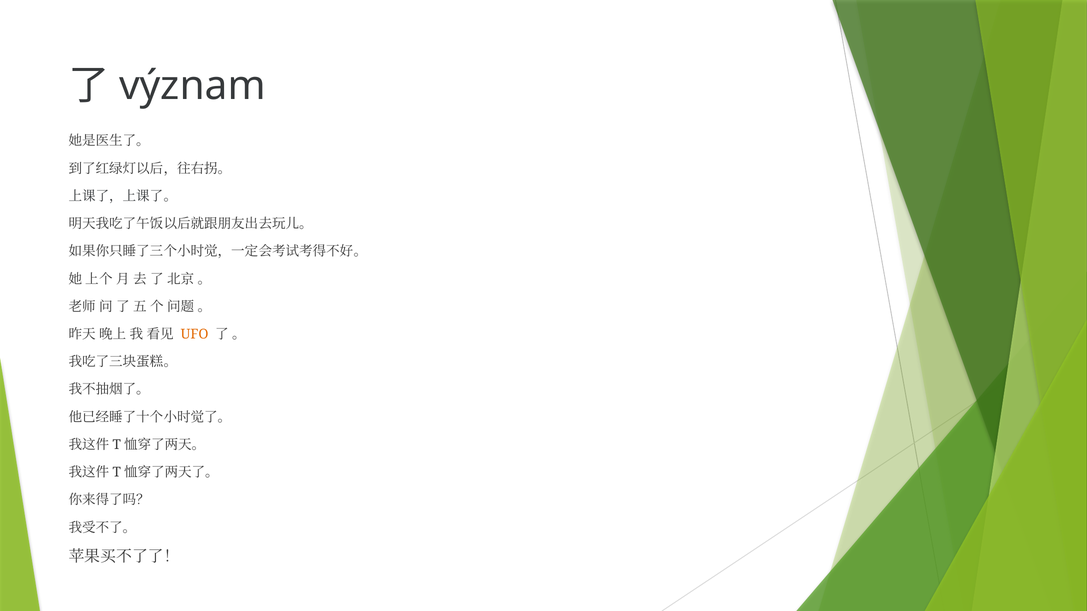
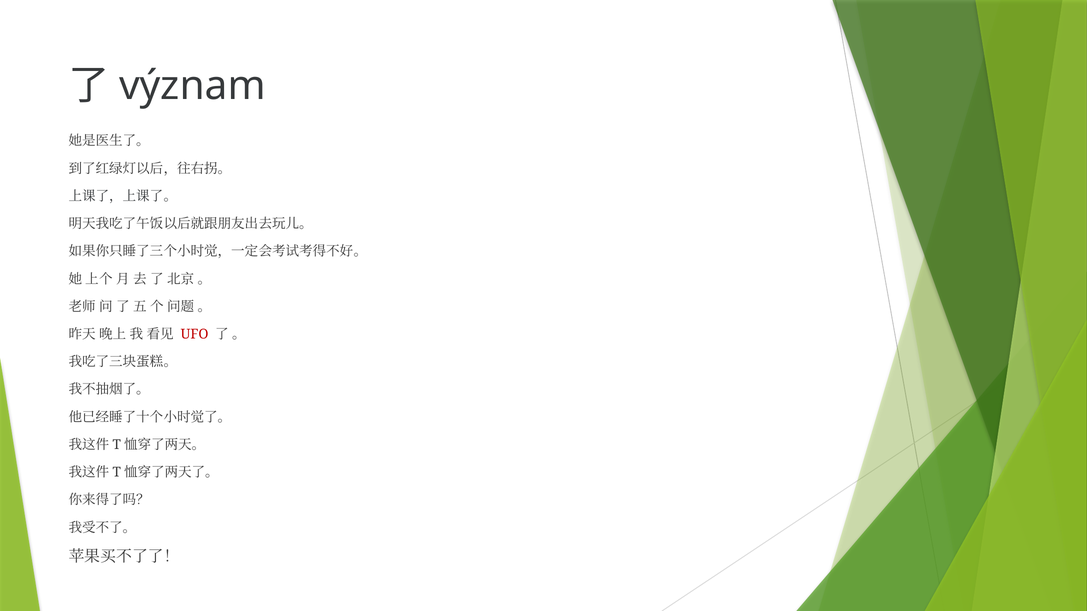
UFO colour: orange -> red
